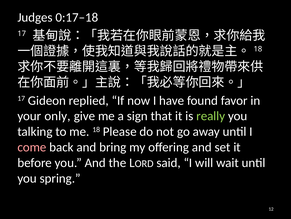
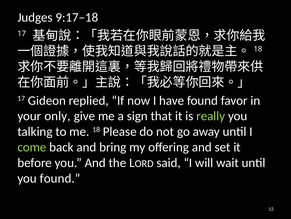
0:17–18: 0:17–18 -> 9:17–18
come colour: pink -> light green
you spring: spring -> found
